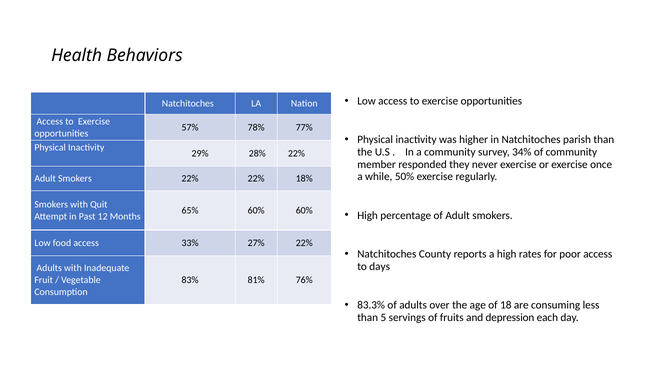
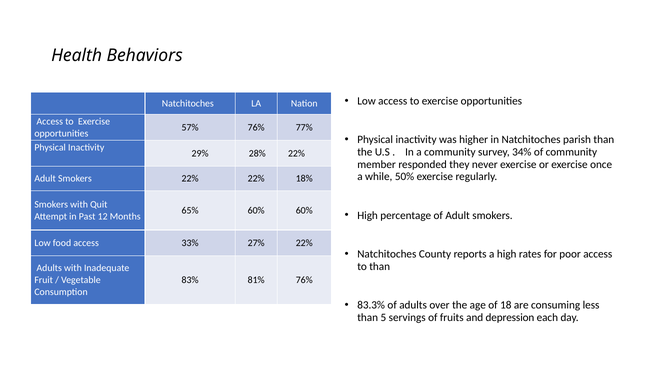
57% 78%: 78% -> 76%
to days: days -> than
